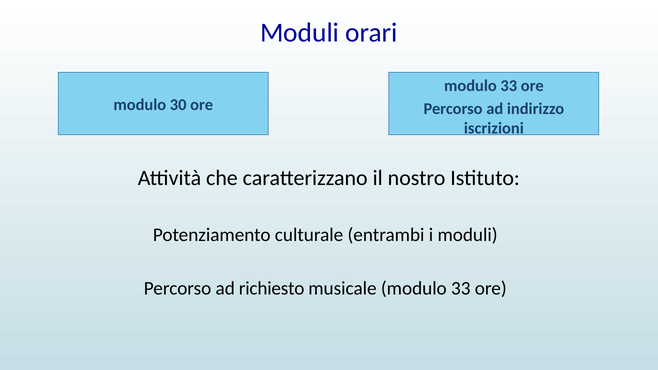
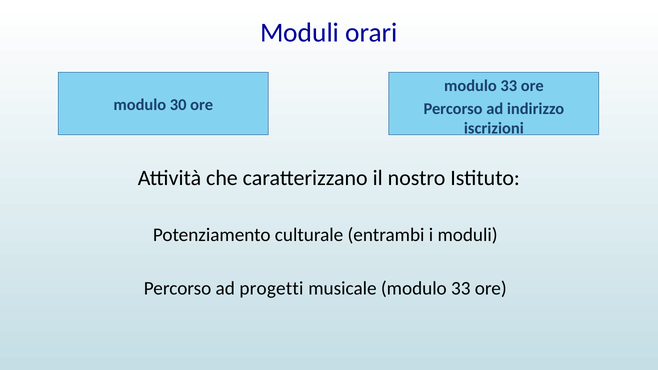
richiesto: richiesto -> progetti
